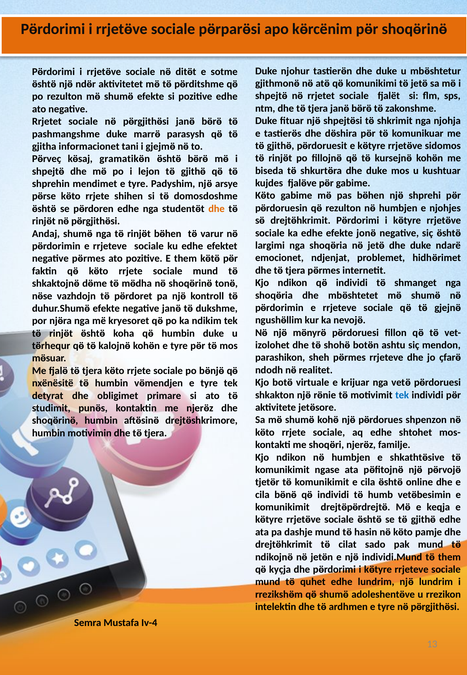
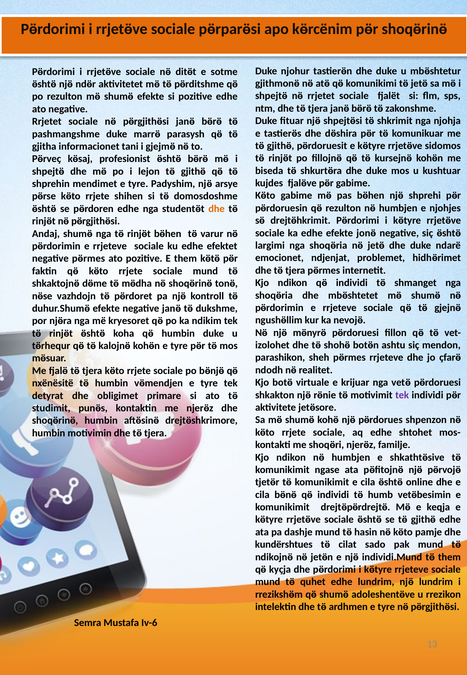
gramatikӫn: gramatikӫn -> profesionist
tek at (402, 395) colour: blue -> purple
drejtӫhkrimit at (284, 544): drejtӫhkrimit -> kundërshtues
Iv-4: Iv-4 -> Iv-6
